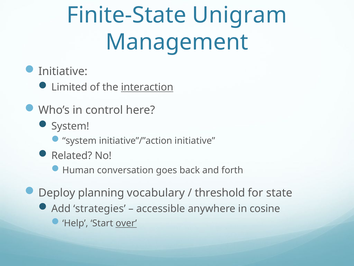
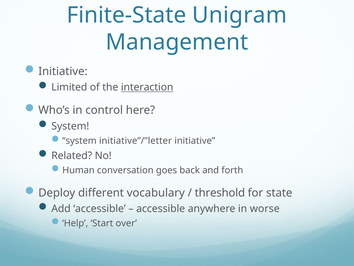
initiative”/”action: initiative”/”action -> initiative”/”letter
planning: planning -> different
Add strategies: strategies -> accessible
cosine: cosine -> worse
over underline: present -> none
